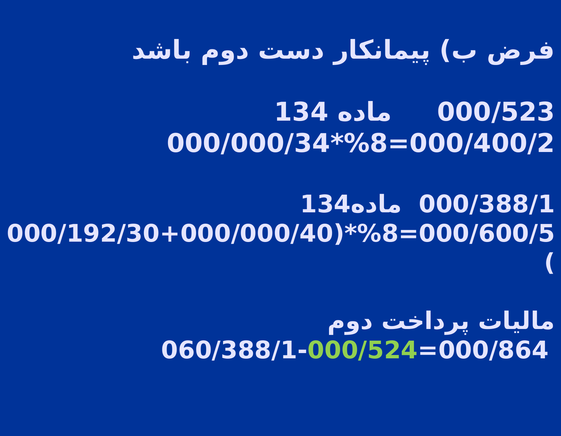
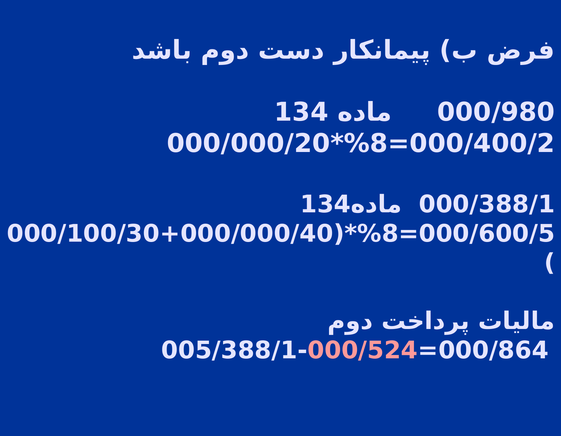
000/523: 000/523 -> 000/980
000/000/34: 000/000/34 -> 000/000/20
000/192/30: 000/192/30 -> 000/100/30
060/388/1: 060/388/1 -> 005/388/1
000/524 colour: light green -> pink
